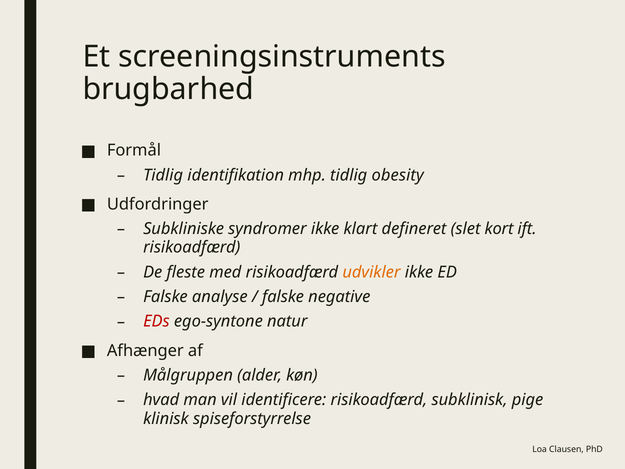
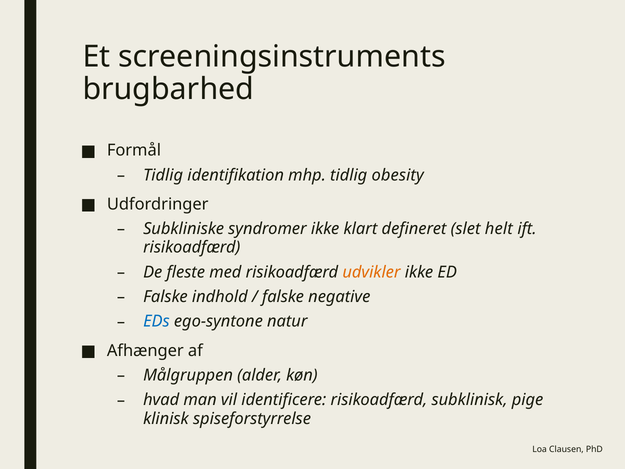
kort: kort -> helt
analyse: analyse -> indhold
EDs colour: red -> blue
